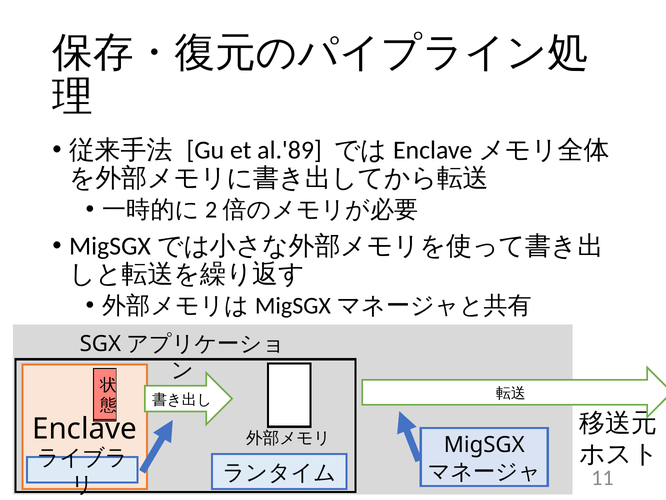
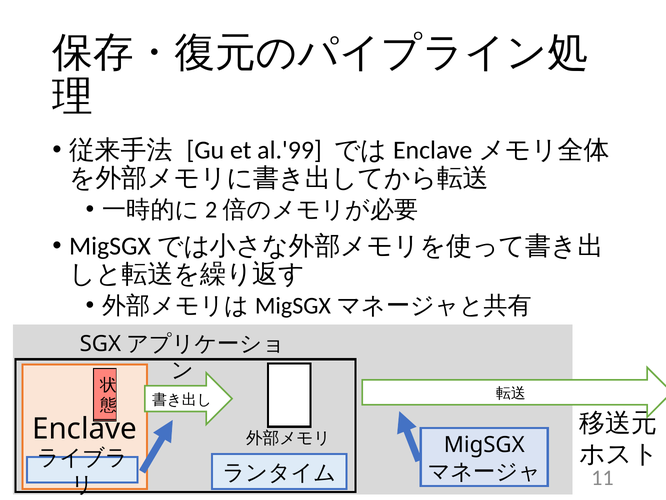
al.'89: al.'89 -> al.'99
